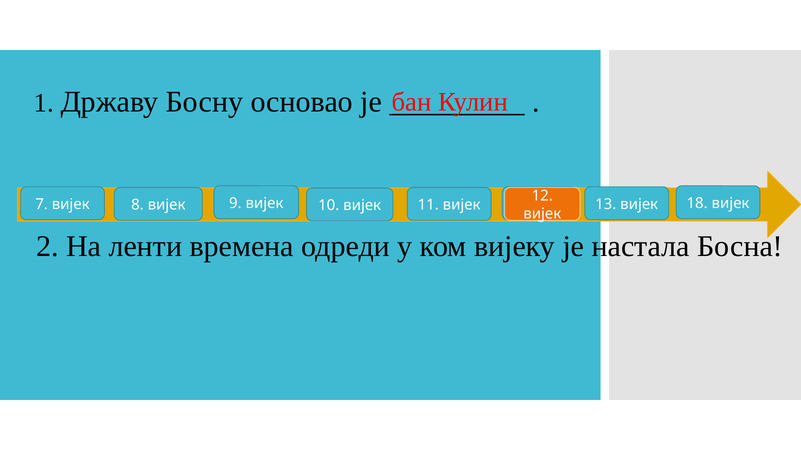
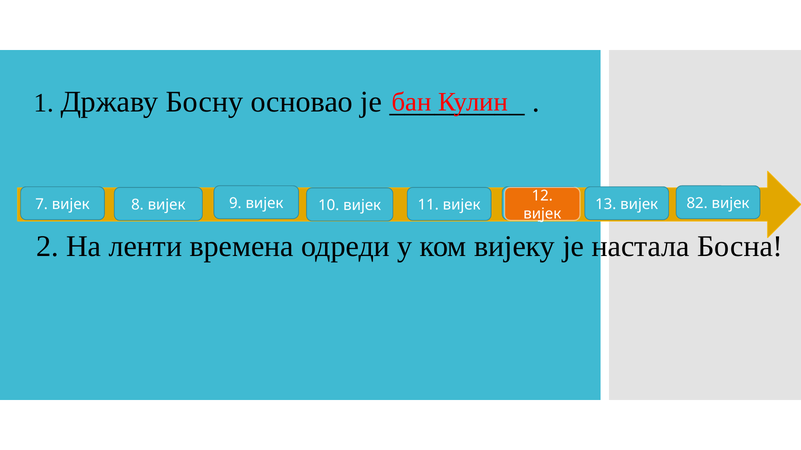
18: 18 -> 82
